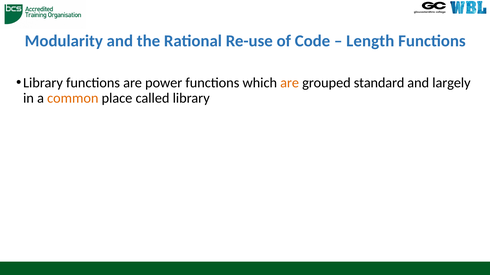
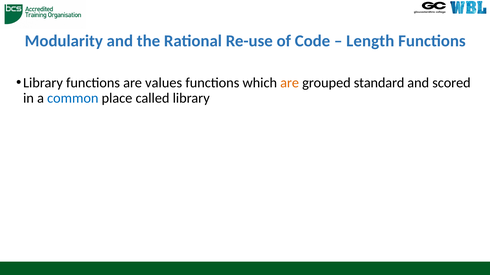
power: power -> values
largely: largely -> scored
common colour: orange -> blue
